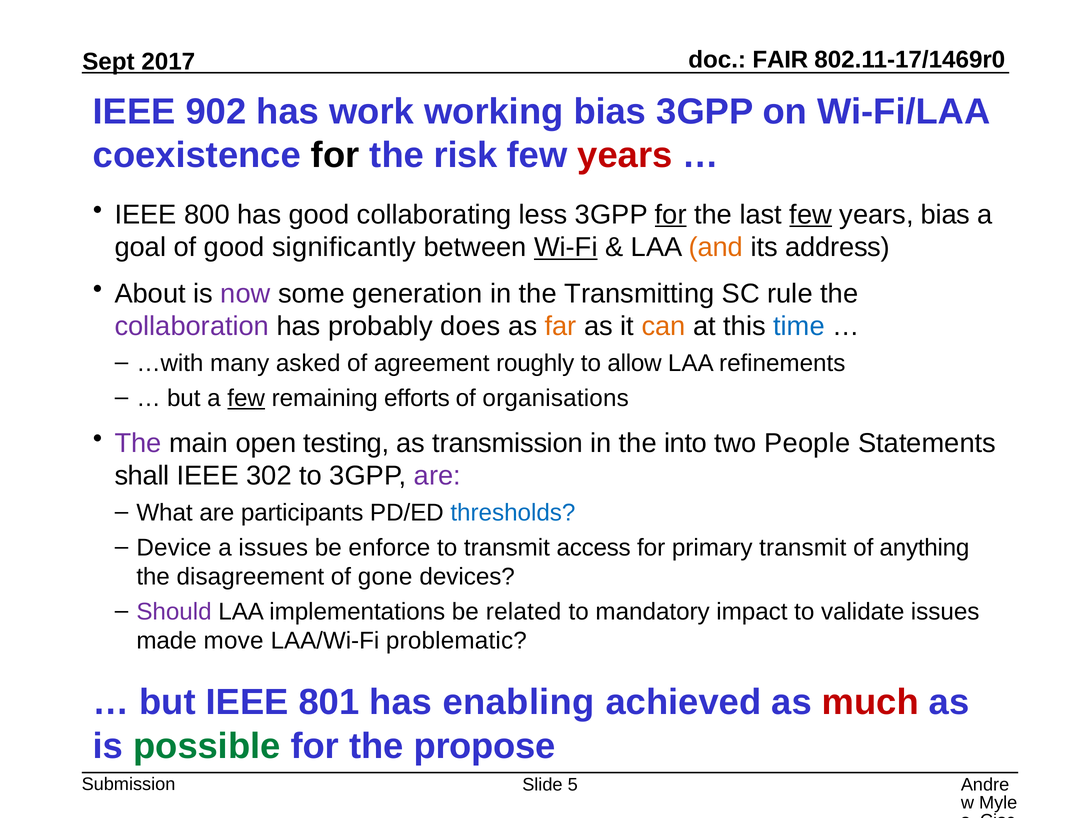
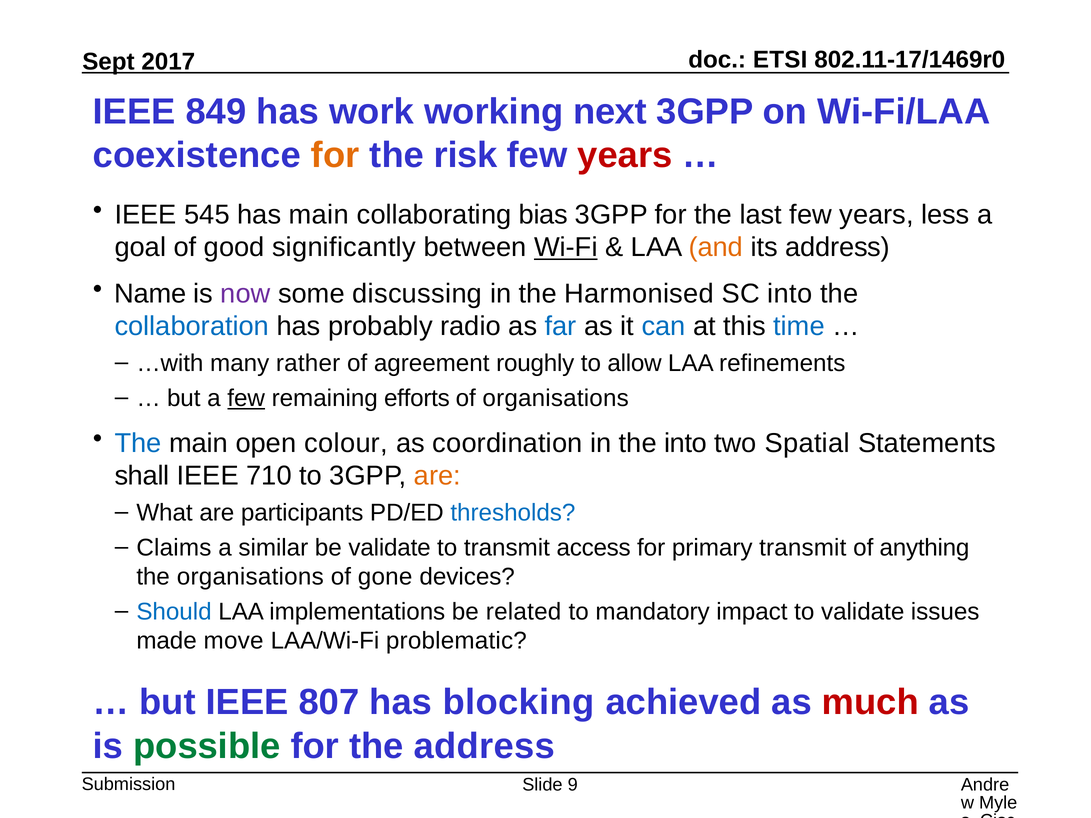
FAIR at (780, 60): FAIR -> ETSI
902: 902 -> 849
working bias: bias -> next
for at (335, 155) colour: black -> orange
800: 800 -> 545
has good: good -> main
less: less -> bias
for at (671, 215) underline: present -> none
few at (811, 215) underline: present -> none
years bias: bias -> less
About: About -> Name
generation: generation -> discussing
Transmitting: Transmitting -> Harmonised
SC rule: rule -> into
collaboration colour: purple -> blue
does: does -> radio
far colour: orange -> blue
can colour: orange -> blue
many asked: asked -> rather
The at (138, 443) colour: purple -> blue
testing: testing -> colour
as transmission: transmission -> coordination
two People: People -> Spatial
302: 302 -> 710
are at (437, 476) colour: purple -> orange
Device: Device -> Claims
a issues: issues -> similar
be enforce: enforce -> validate
the disagreement: disagreement -> organisations
Should colour: purple -> blue
801: 801 -> 807
has enabling: enabling -> blocking
the propose: propose -> address
5: 5 -> 9
